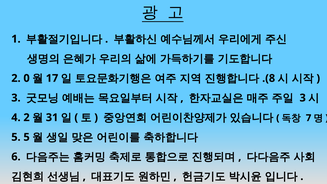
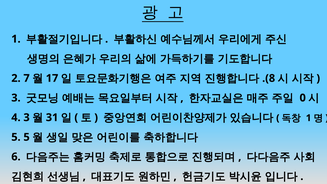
0: 0 -> 7
3 at (303, 98): 3 -> 0
4 2: 2 -> 3
7 at (309, 118): 7 -> 1
